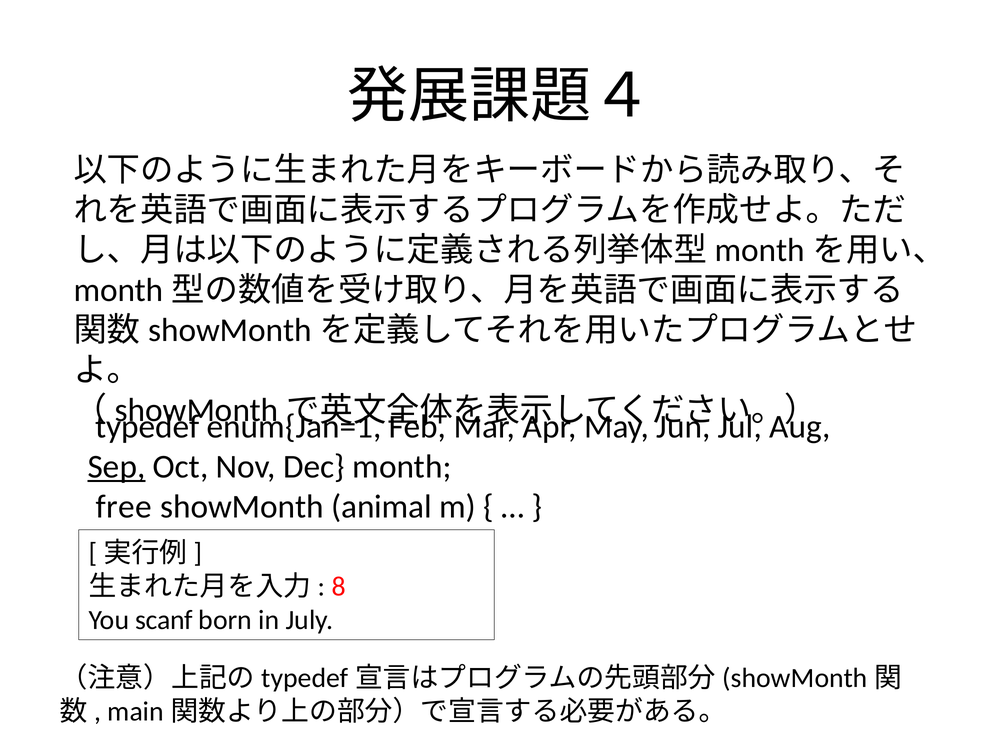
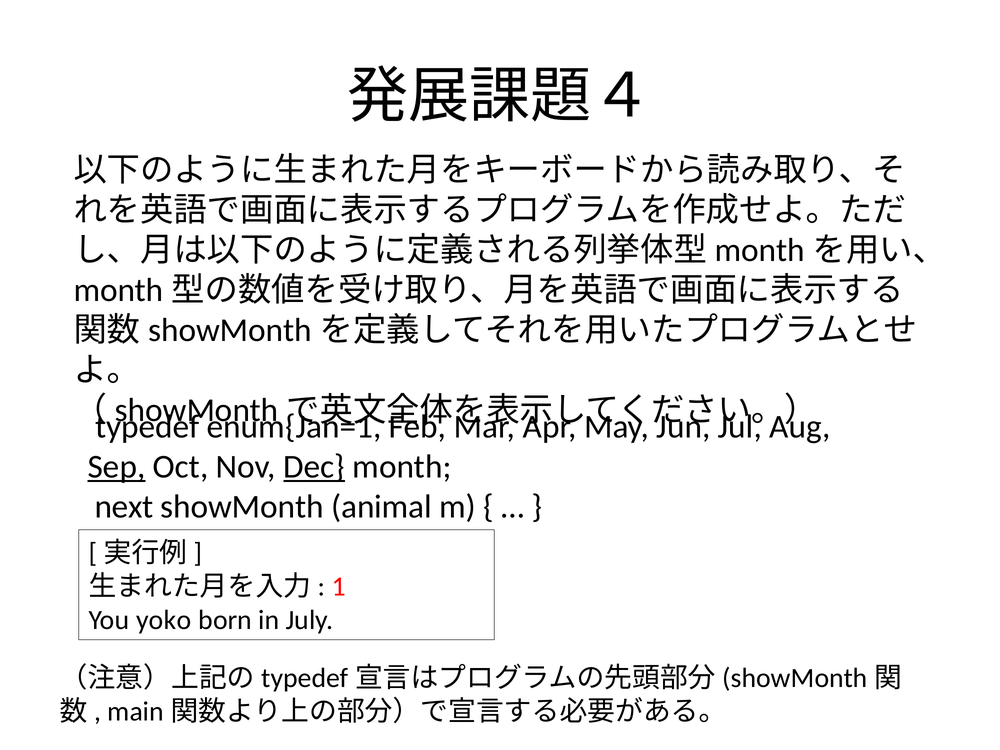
Dec underline: none -> present
free: free -> next
8: 8 -> 1
scanf: scanf -> yoko
